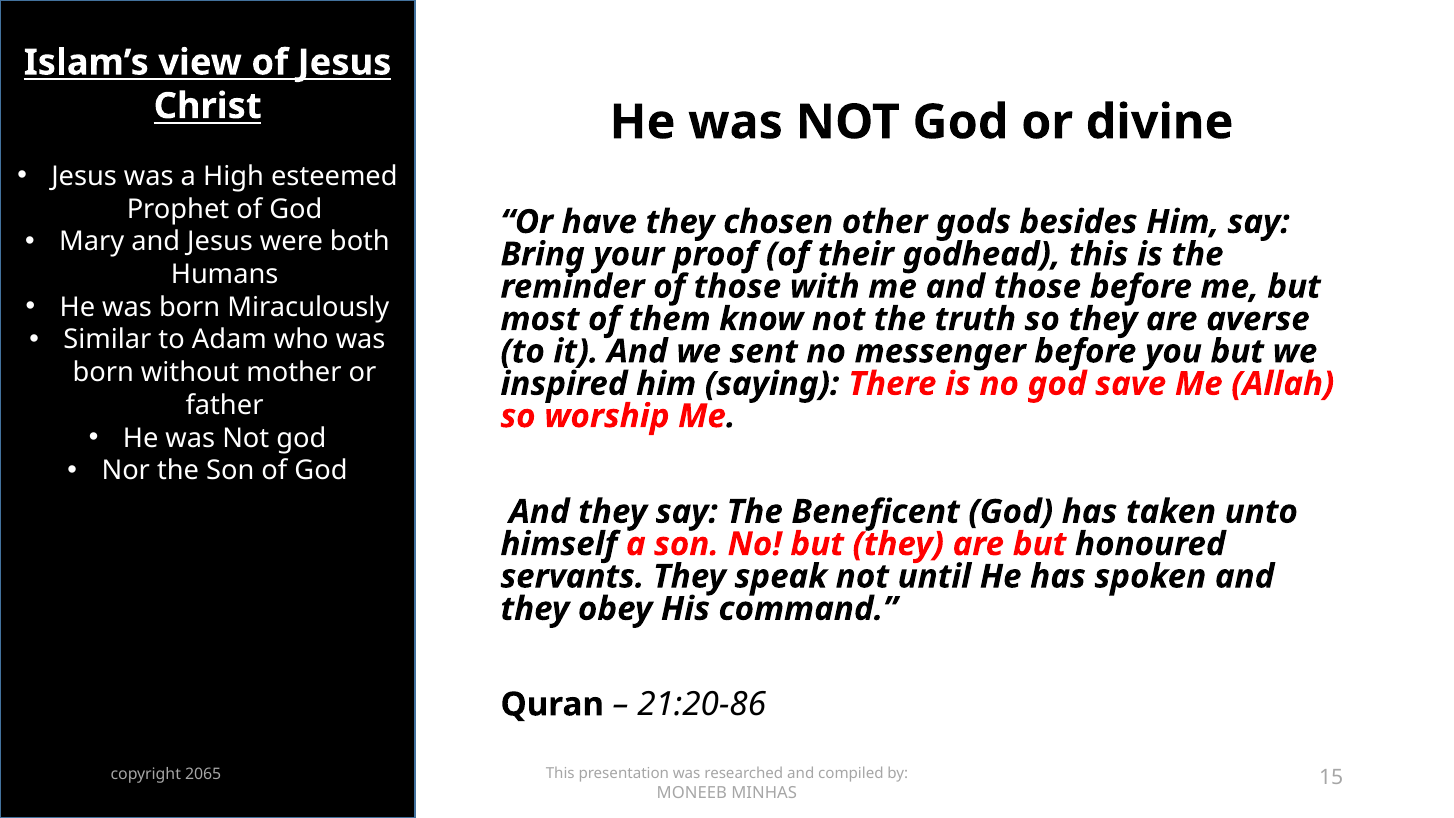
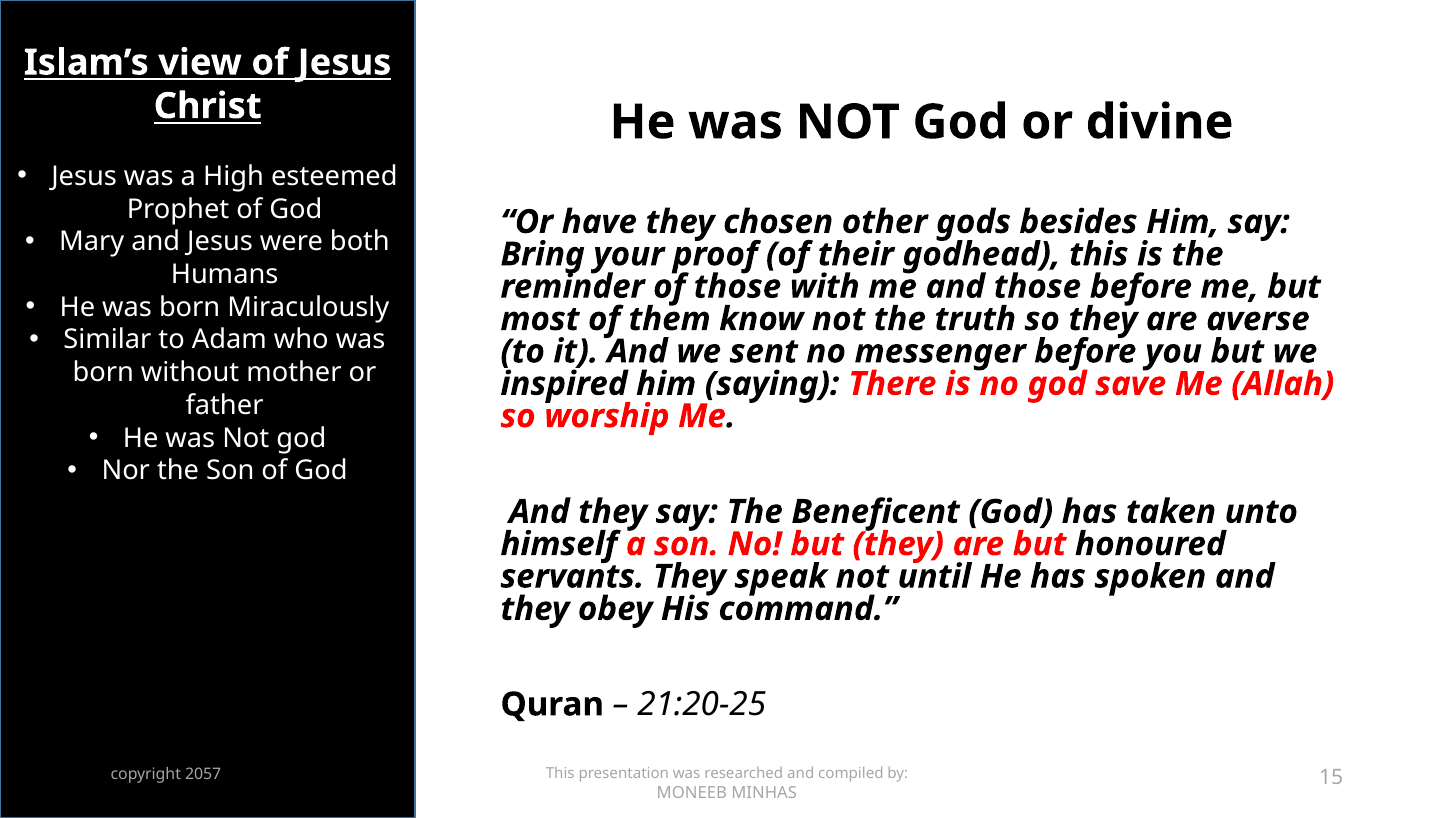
21:20-86: 21:20-86 -> 21:20-25
2065: 2065 -> 2057
